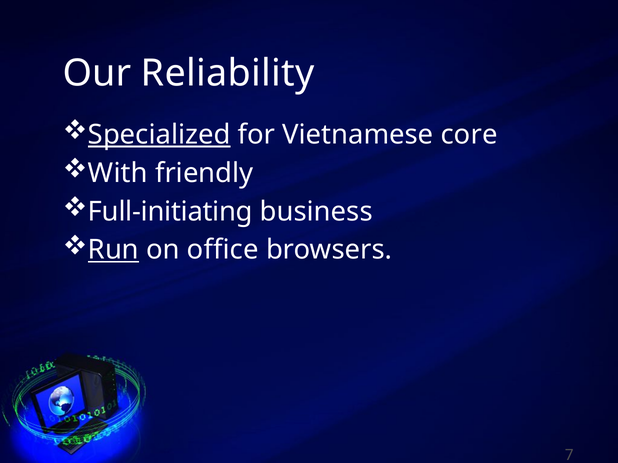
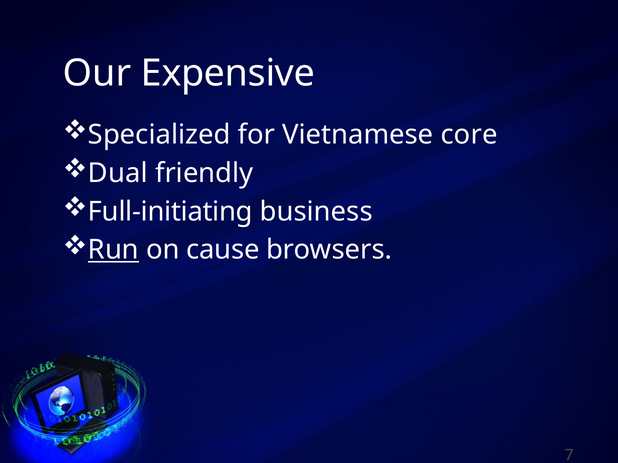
Reliability: Reliability -> Expensive
Specialized underline: present -> none
With: With -> Dual
office: office -> cause
